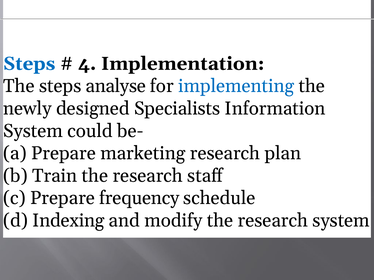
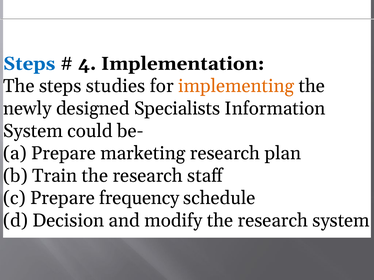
analyse: analyse -> studies
implementing colour: blue -> orange
Indexing: Indexing -> Decision
